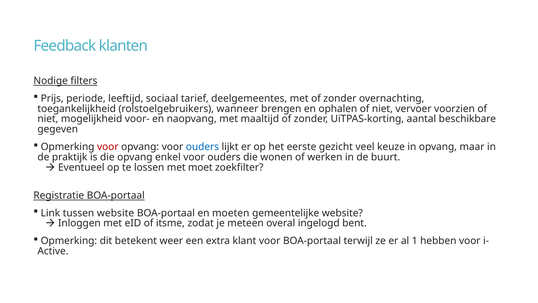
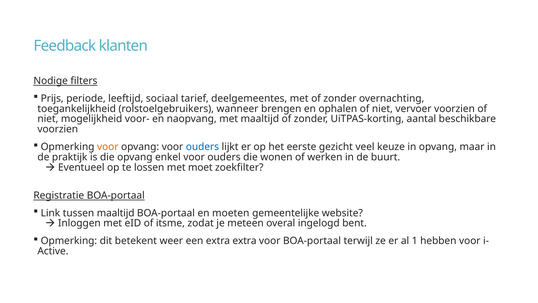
gegeven at (58, 129): gegeven -> voorzien
voor at (108, 147) colour: red -> orange
tussen website: website -> maaltijd
extra klant: klant -> extra
